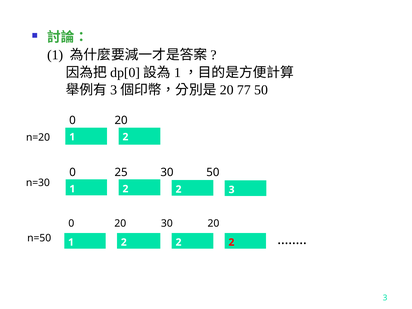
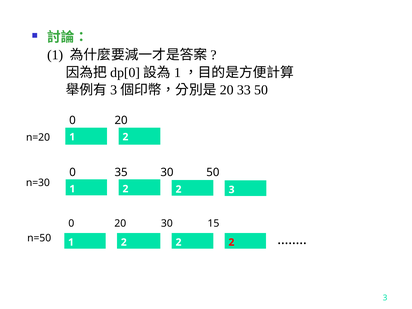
77: 77 -> 33
25: 25 -> 35
30 20: 20 -> 15
